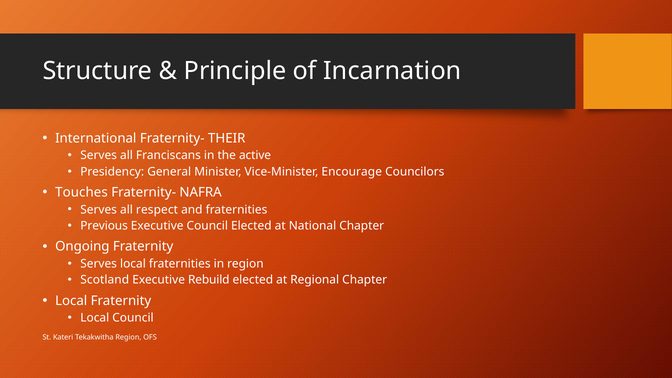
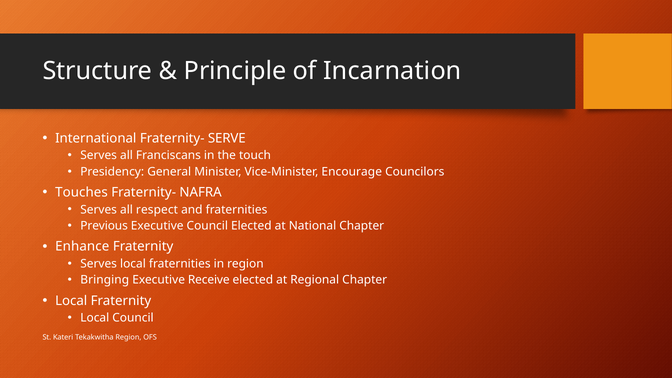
THEIR: THEIR -> SERVE
active: active -> touch
Ongoing: Ongoing -> Enhance
Scotland: Scotland -> Bringing
Rebuild: Rebuild -> Receive
